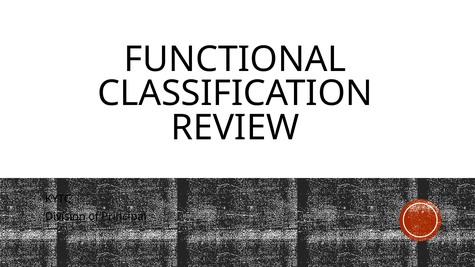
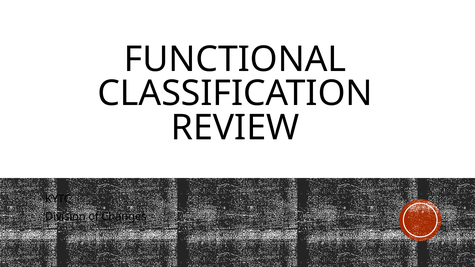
Principal: Principal -> Changes
